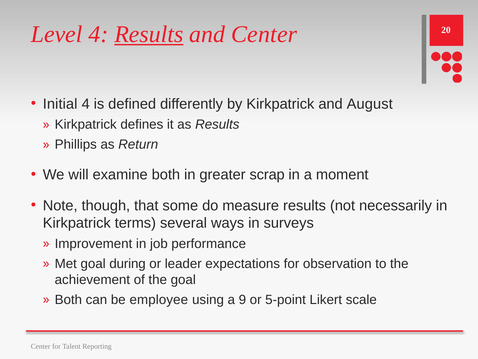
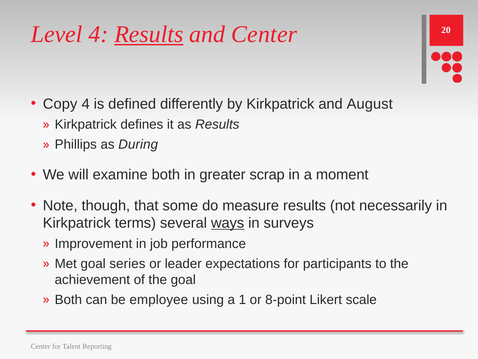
Initial: Initial -> Copy
Return: Return -> During
ways underline: none -> present
during: during -> series
observation: observation -> participants
9: 9 -> 1
5-point: 5-point -> 8-point
